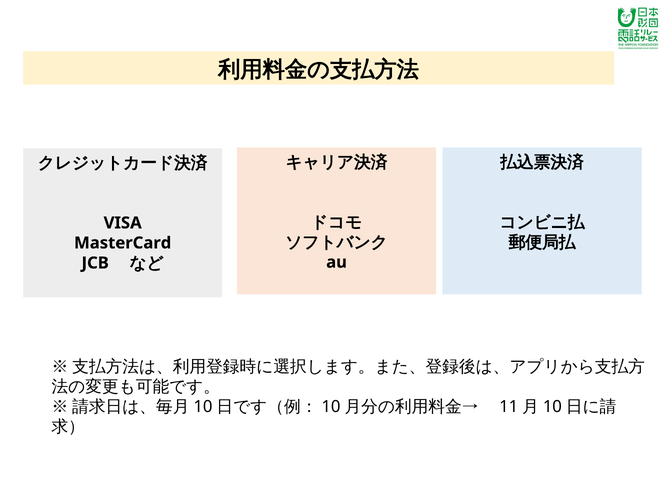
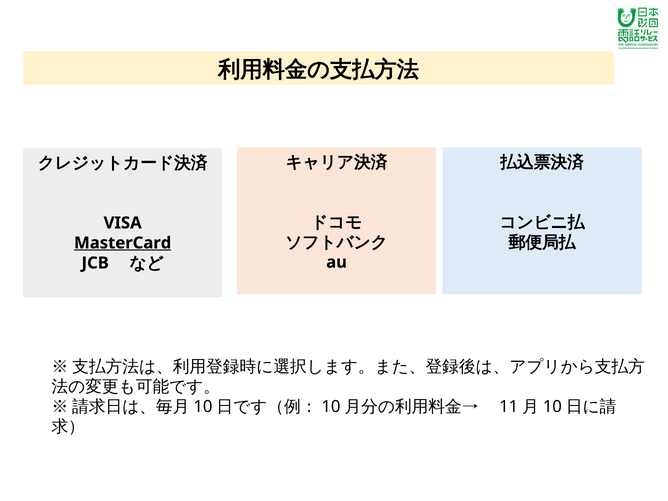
MasterCard underline: none -> present
